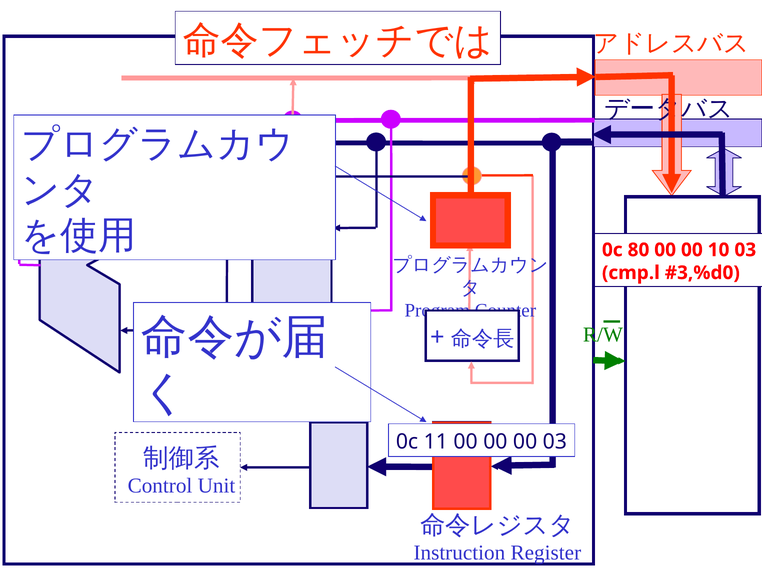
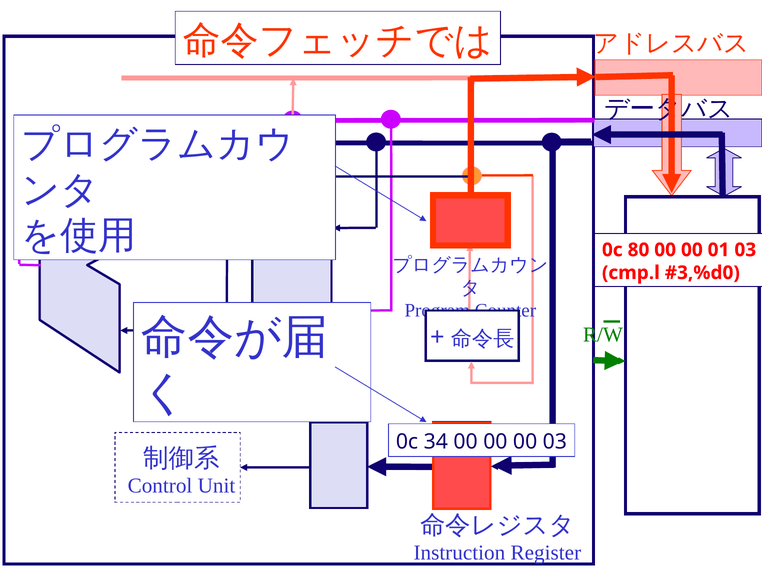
10: 10 -> 01
11: 11 -> 34
